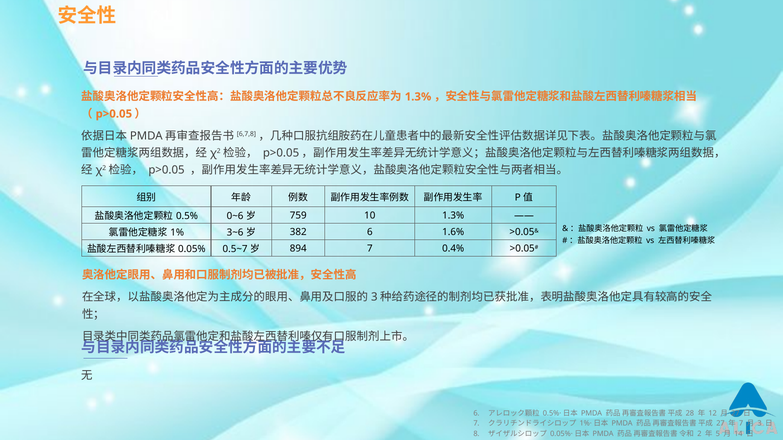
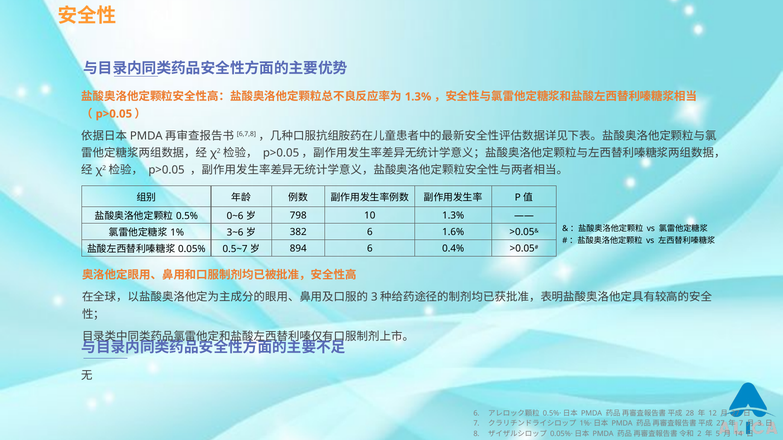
759: 759 -> 798
894 7: 7 -> 6
